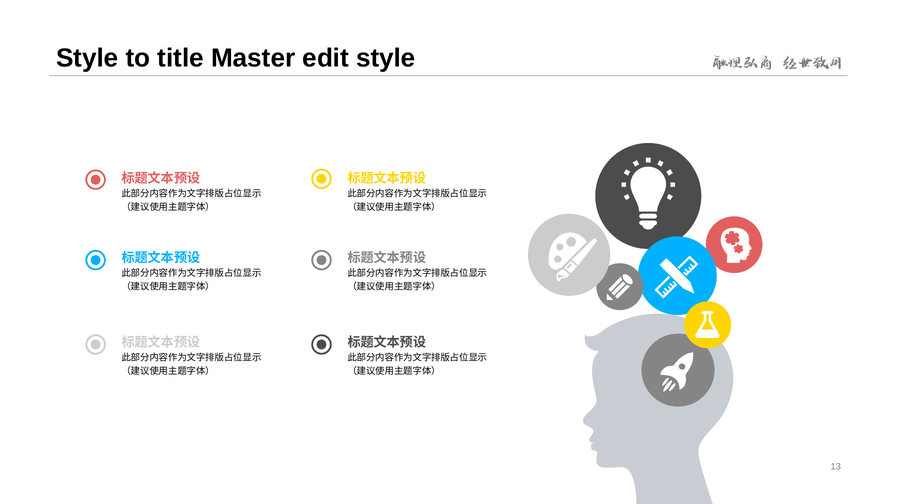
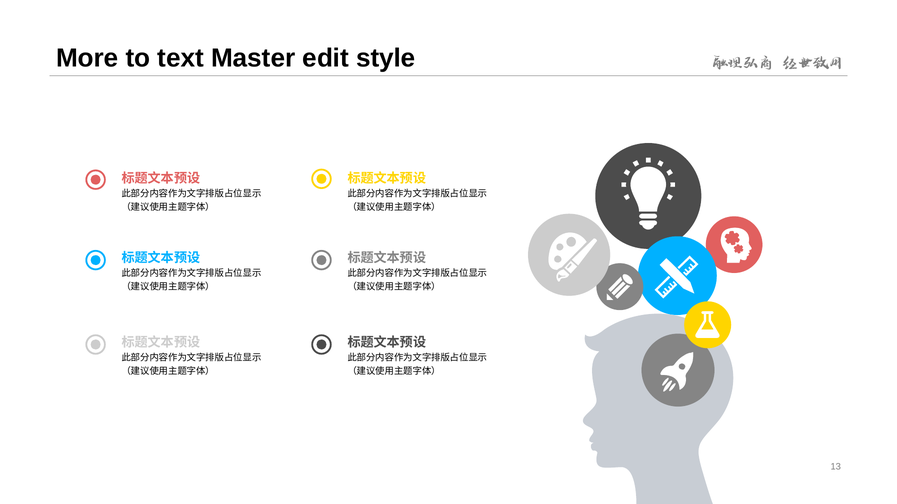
Style at (87, 58): Style -> More
title: title -> text
